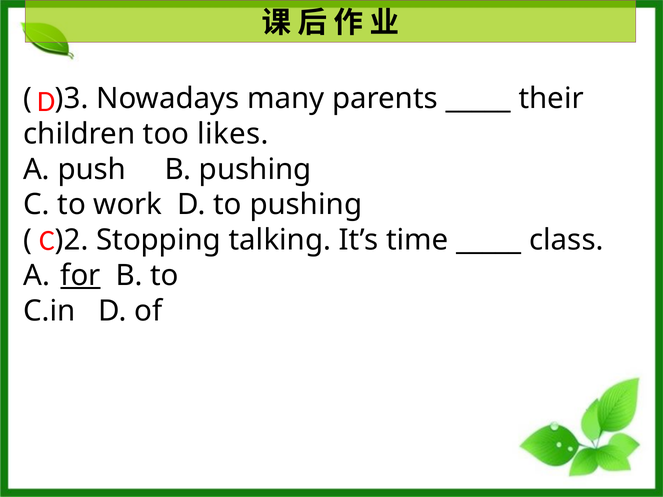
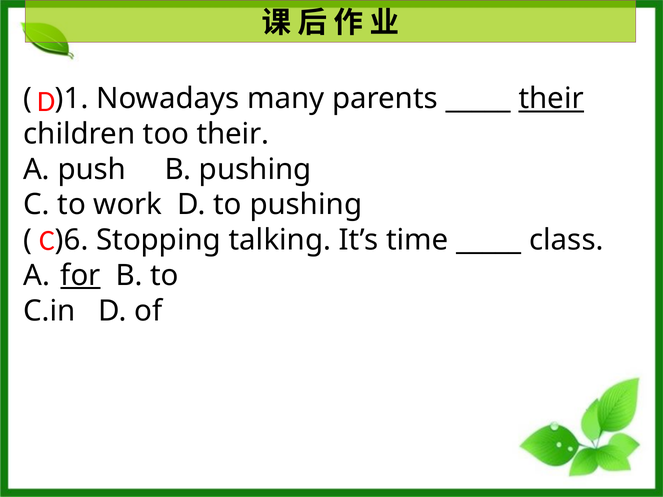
)3: )3 -> )1
their at (551, 99) underline: none -> present
too likes: likes -> their
)2: )2 -> )6
